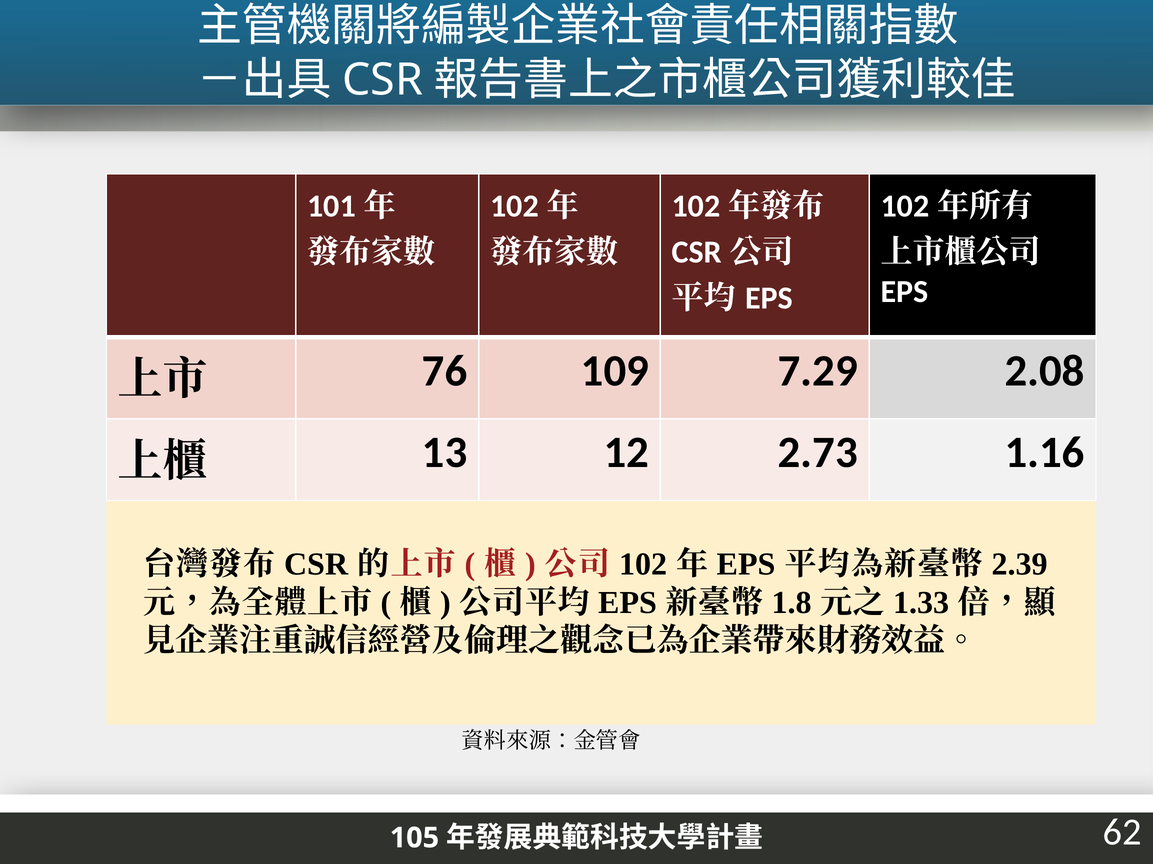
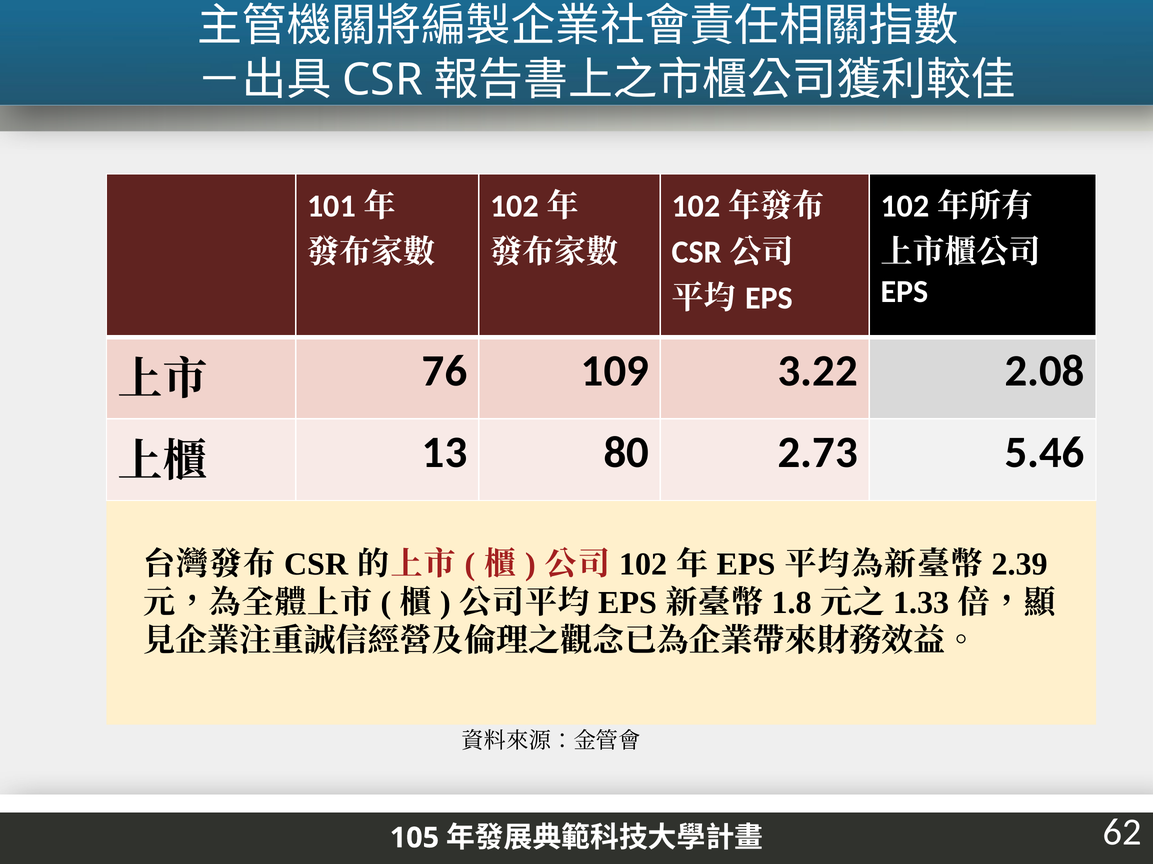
7.29: 7.29 -> 3.22
12: 12 -> 80
1.16: 1.16 -> 5.46
